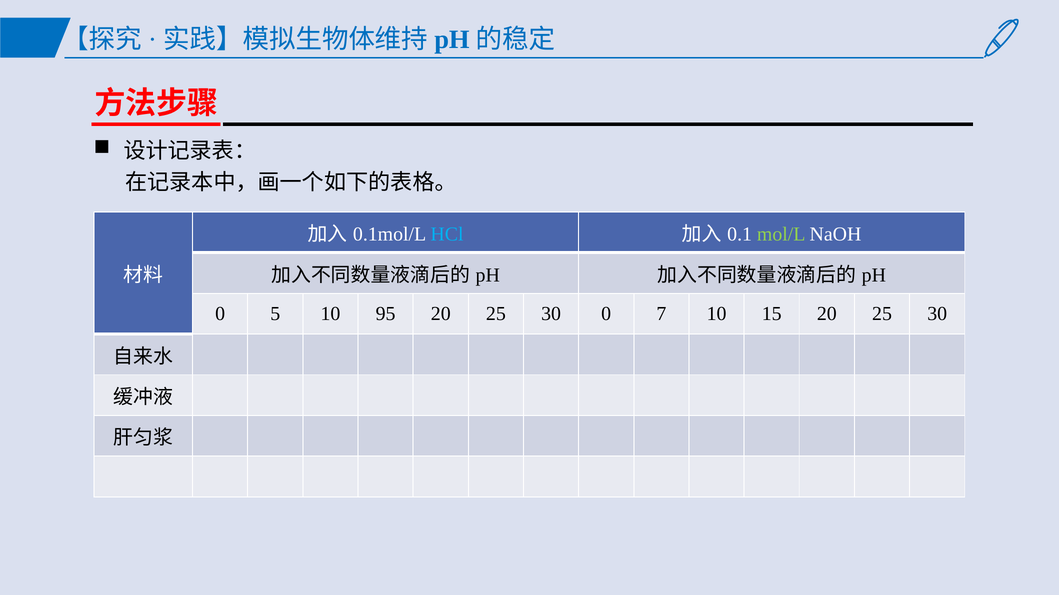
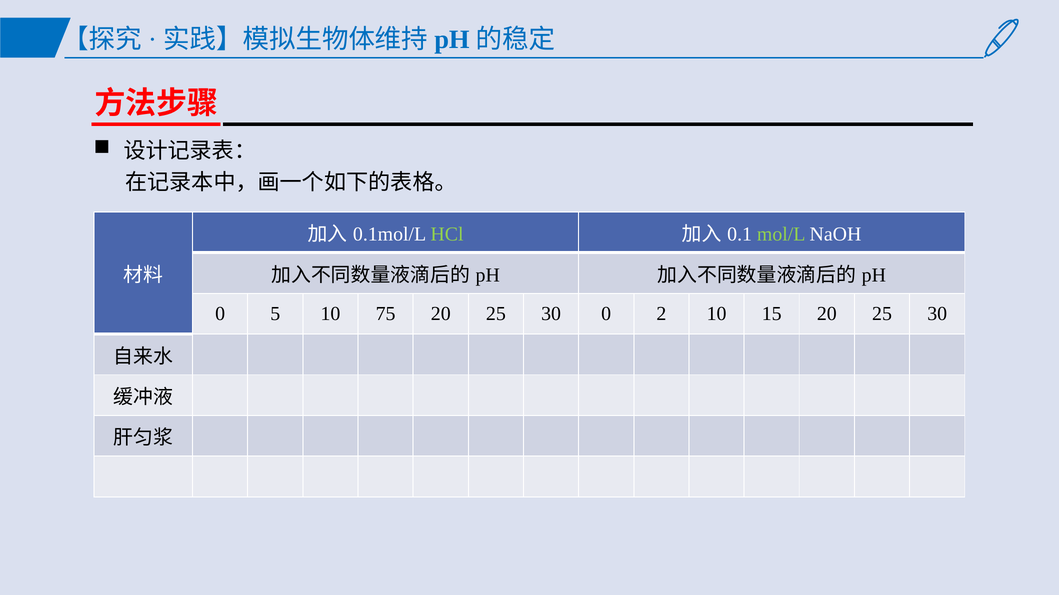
HCl colour: light blue -> light green
95: 95 -> 75
7: 7 -> 2
